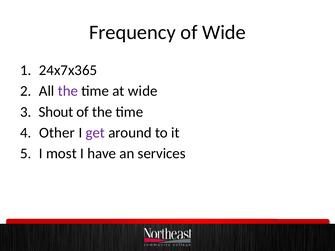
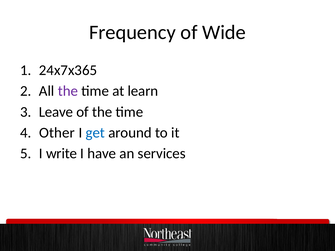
at wide: wide -> learn
Shout: Shout -> Leave
get colour: purple -> blue
most: most -> write
